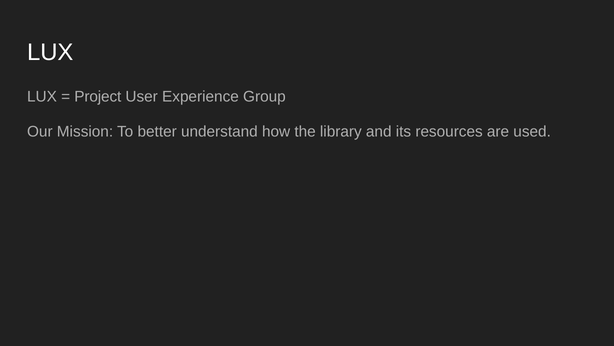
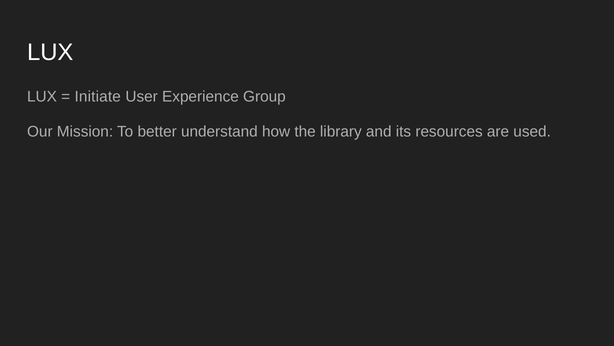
Project: Project -> Initiate
